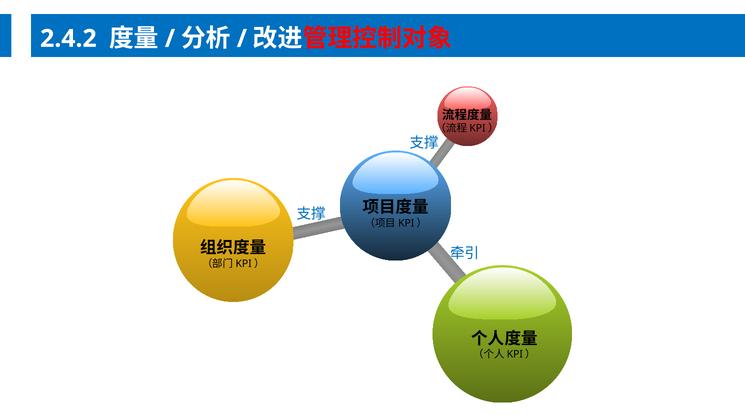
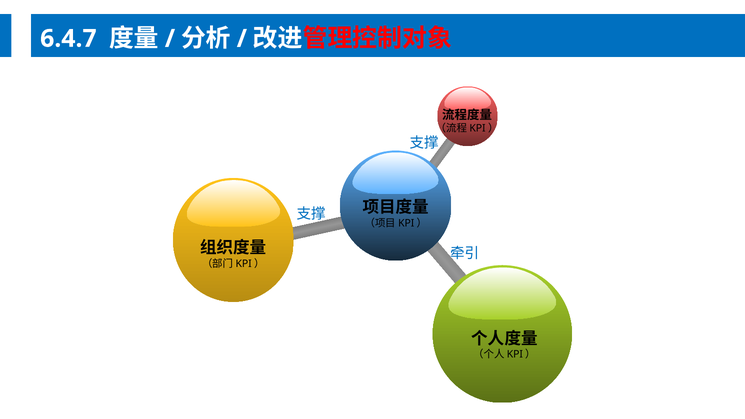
2.4.2: 2.4.2 -> 6.4.7
